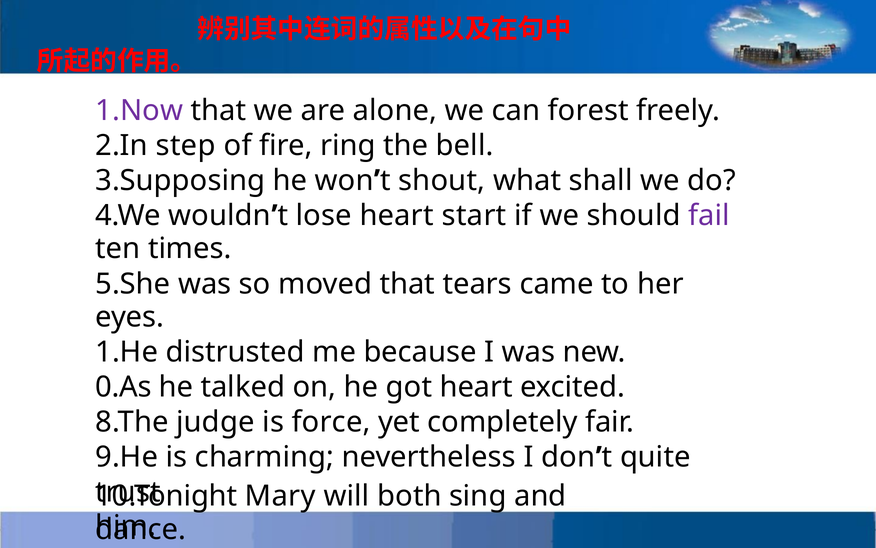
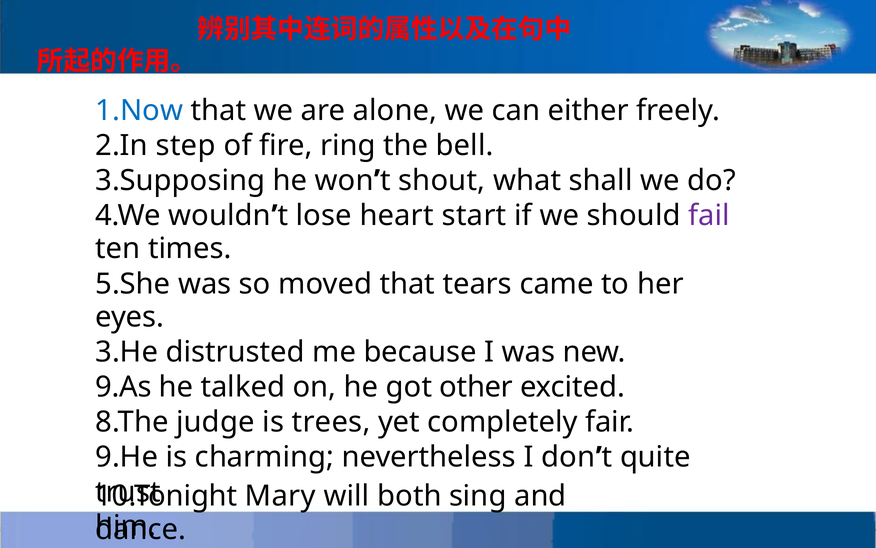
1.Now colour: purple -> blue
forest: forest -> either
1.He: 1.He -> 3.He
0.As: 0.As -> 9.As
got heart: heart -> other
force: force -> trees
